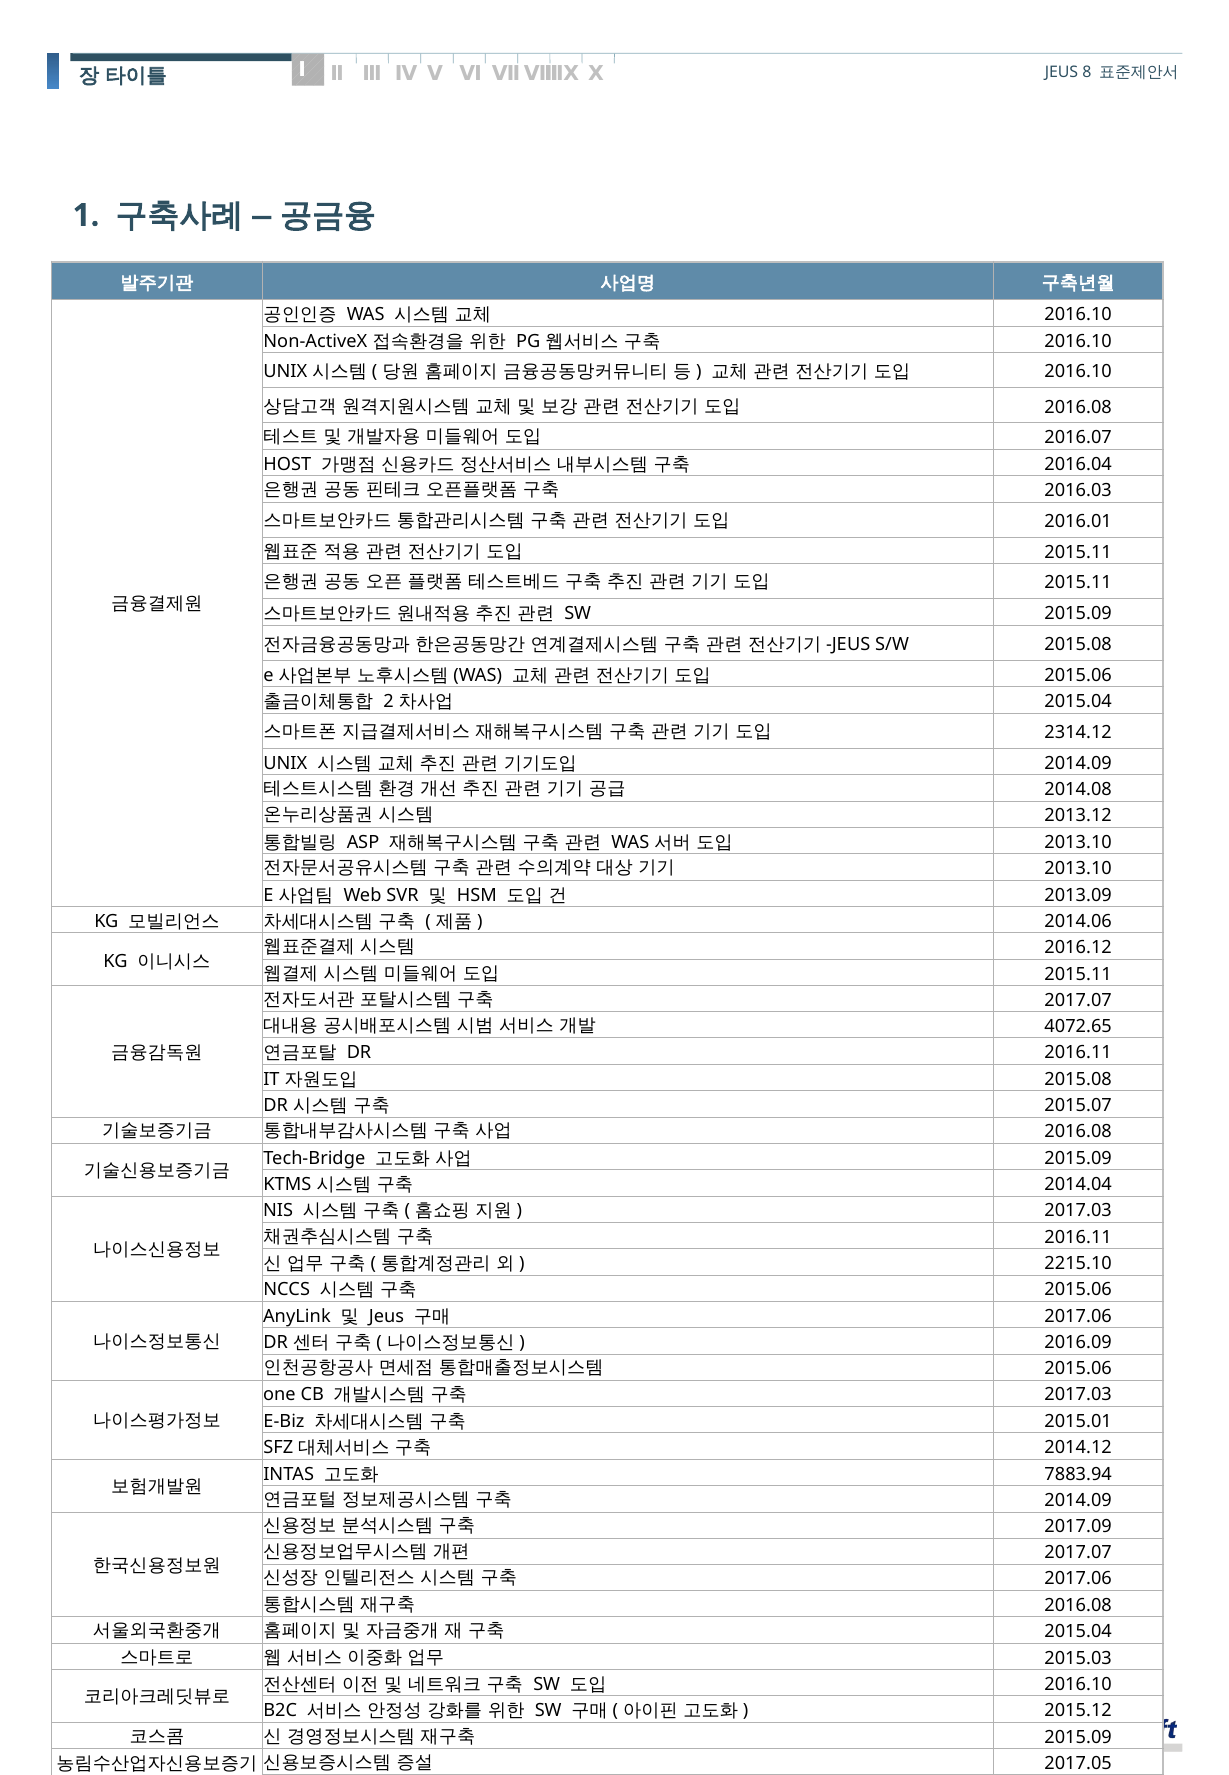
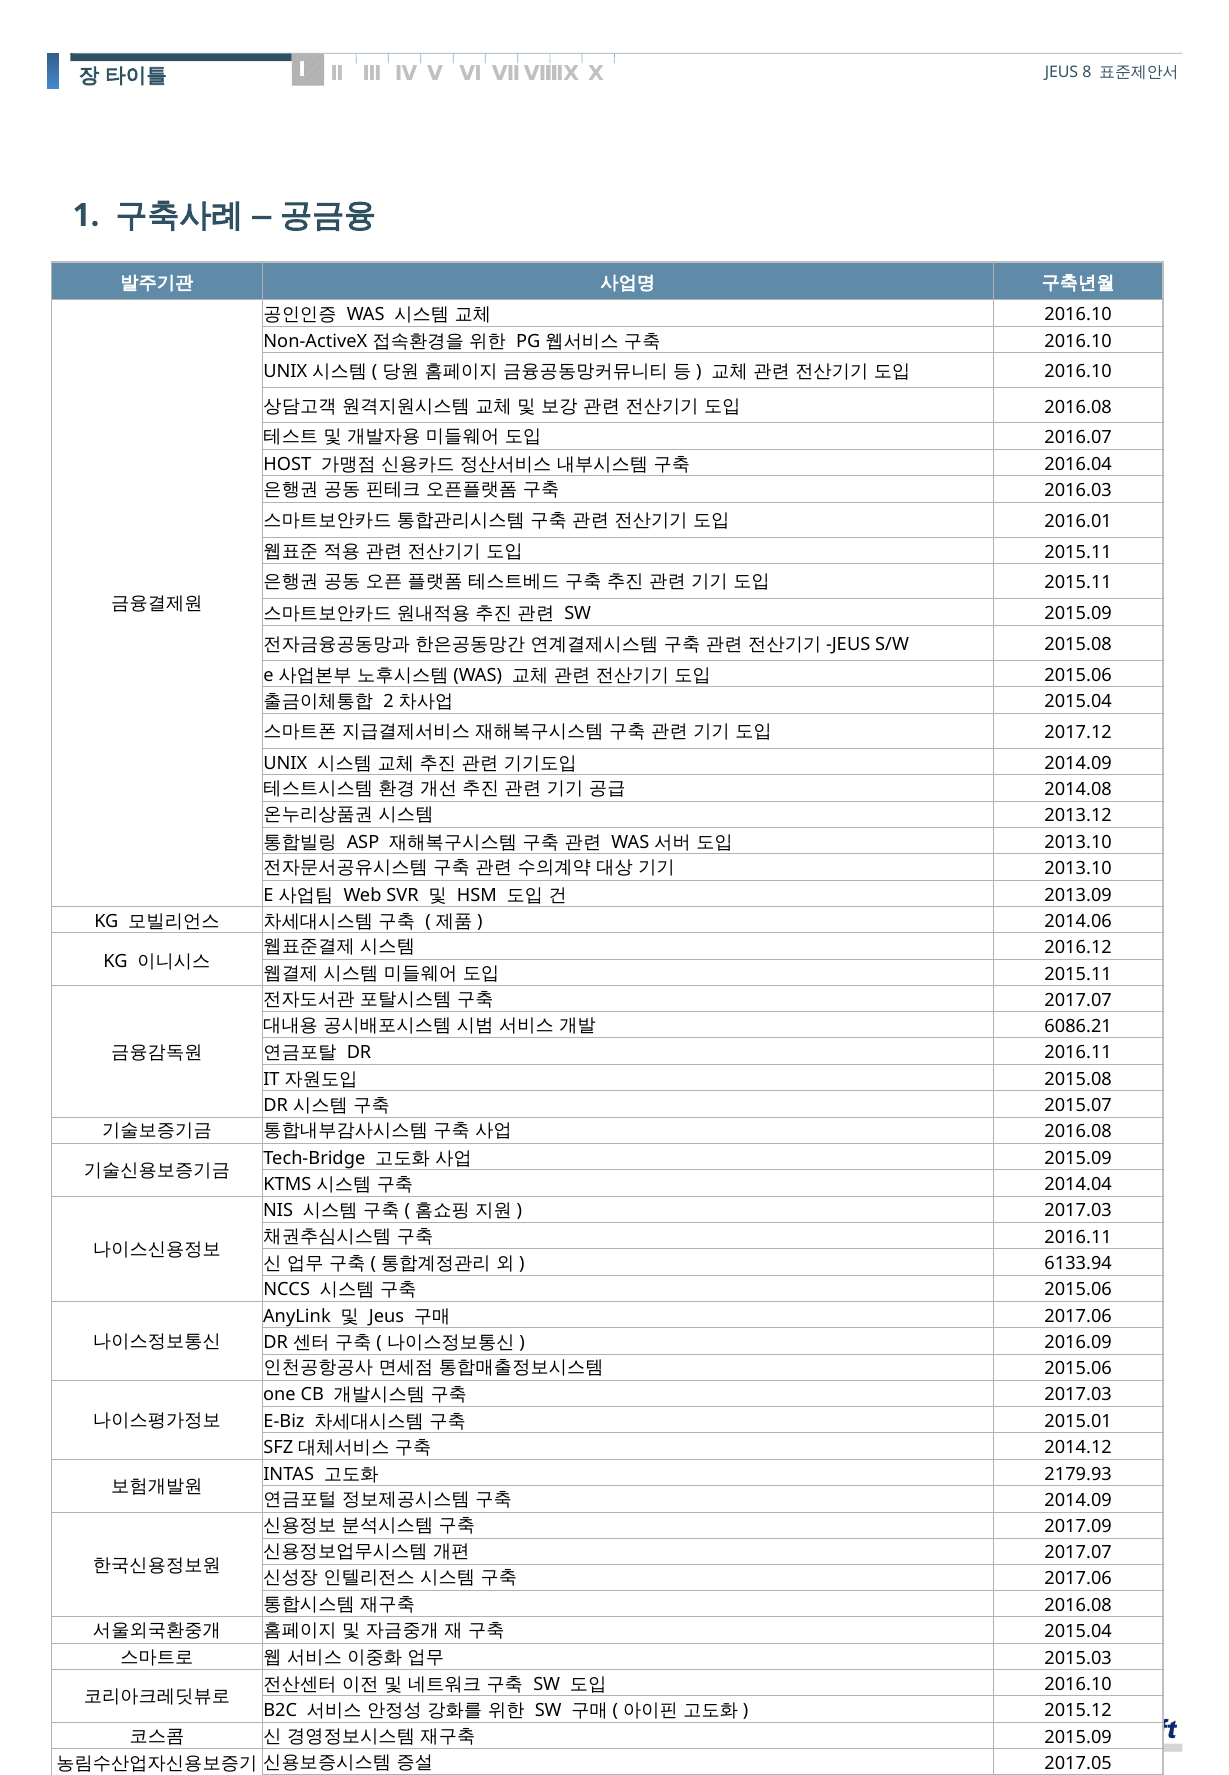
2314.12: 2314.12 -> 2017.12
4072.65: 4072.65 -> 6086.21
2215.10: 2215.10 -> 6133.94
7883.94: 7883.94 -> 2179.93
